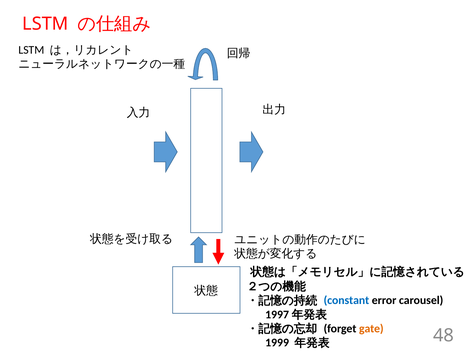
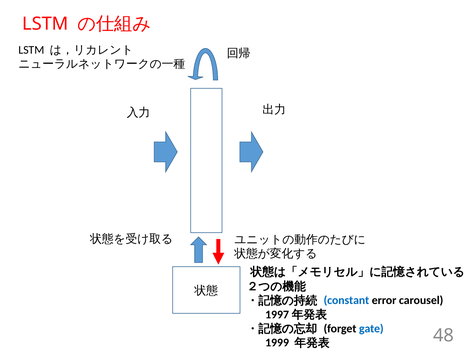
gate colour: orange -> blue
